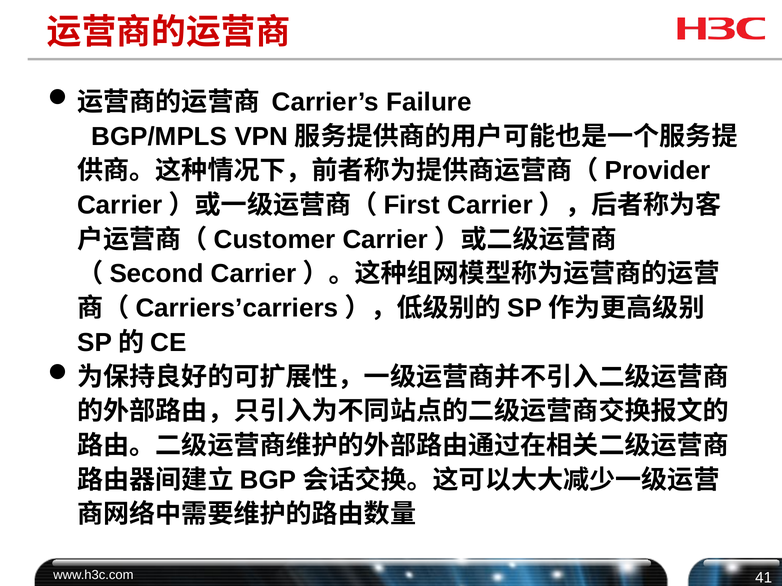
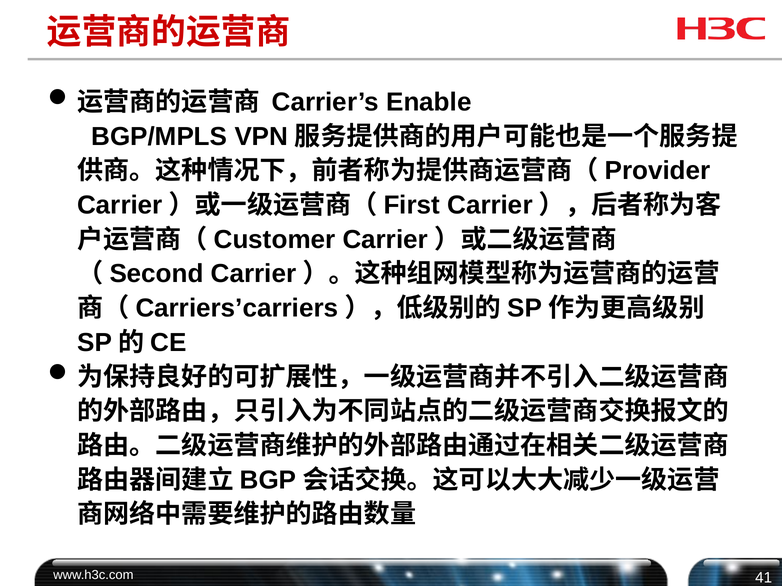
Failure: Failure -> Enable
